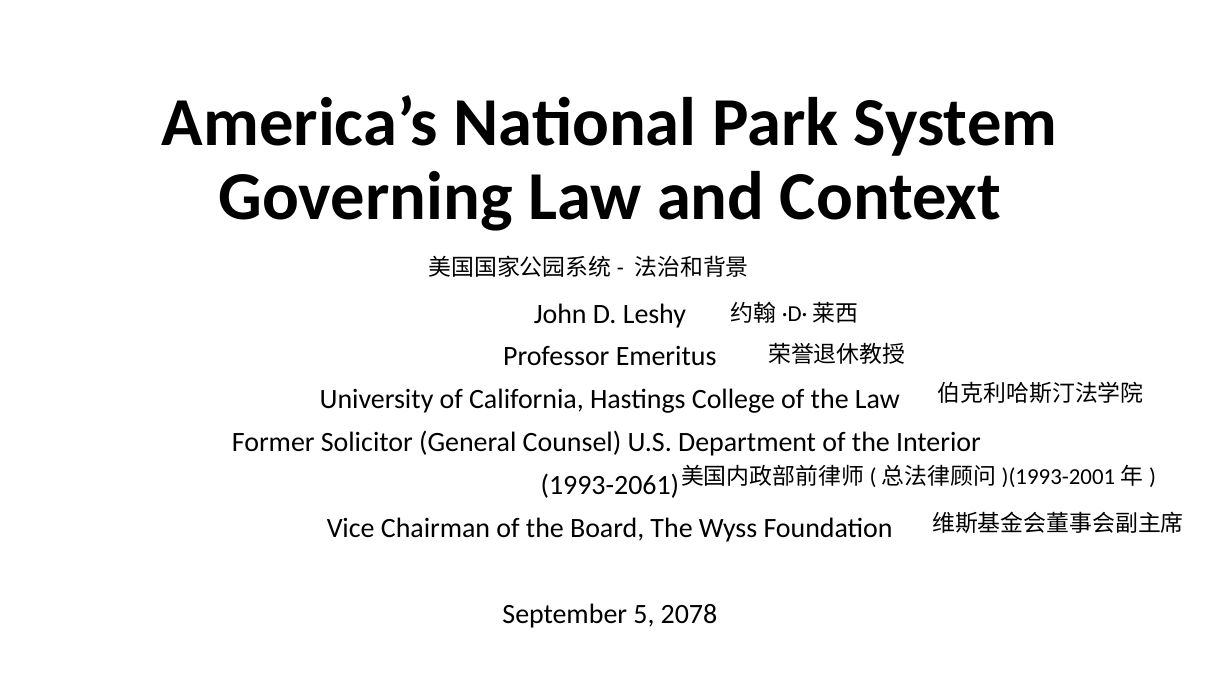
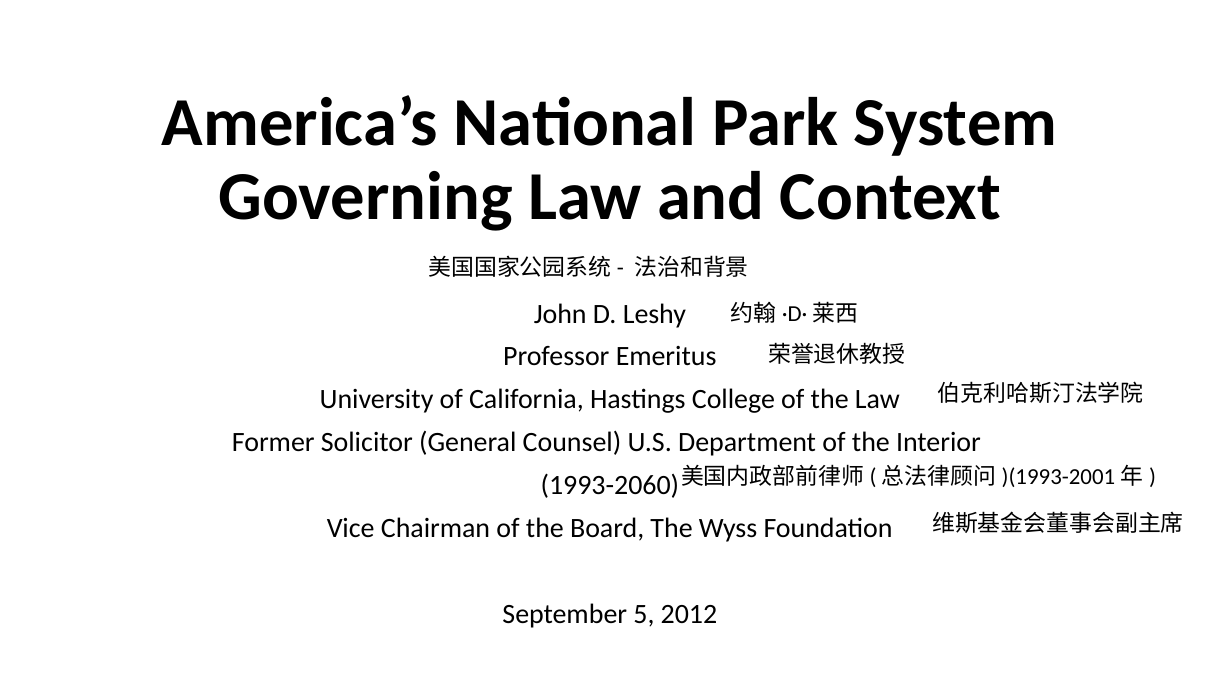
1993-2061: 1993-2061 -> 1993-2060
2078: 2078 -> 2012
